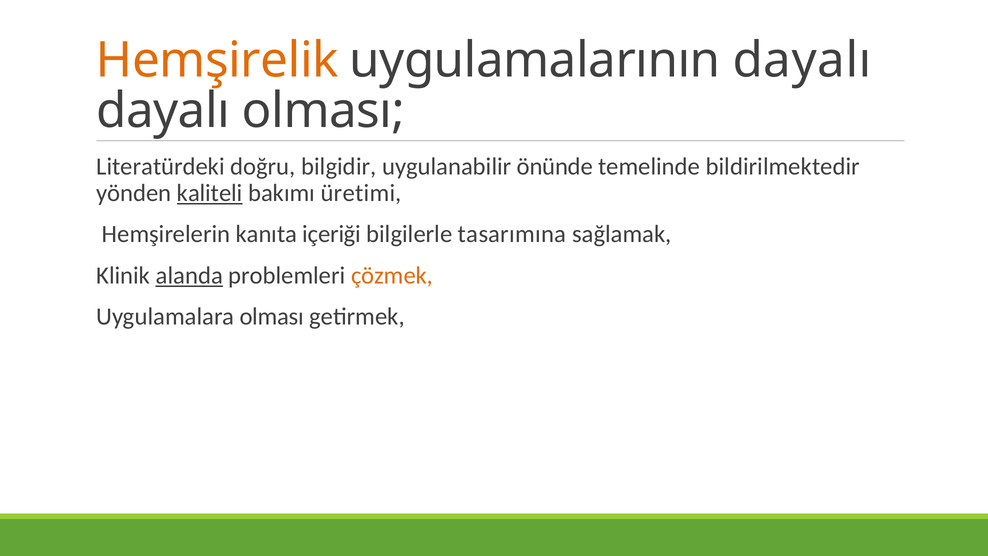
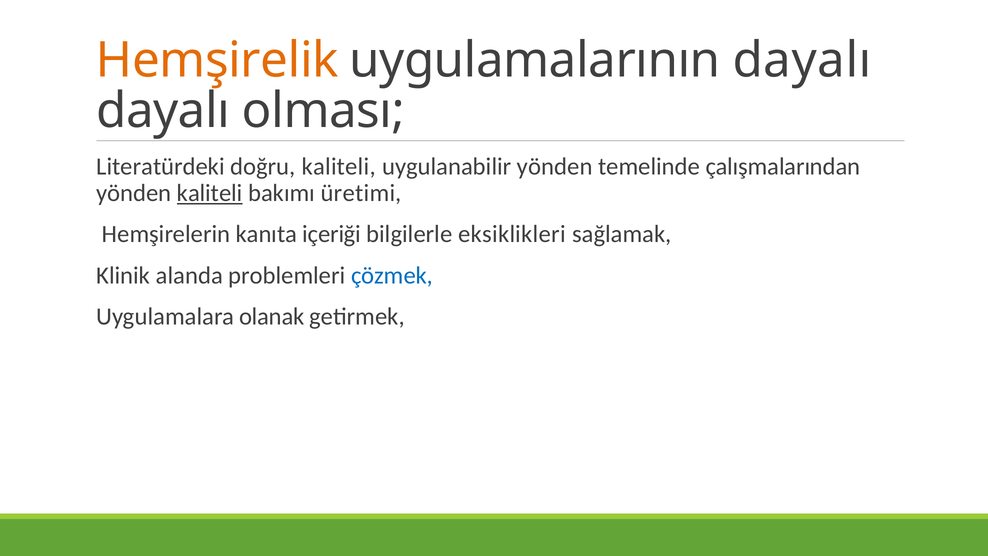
doğru bilgidir: bilgidir -> kaliteli
uygulanabilir önünde: önünde -> yönden
bildirilmektedir: bildirilmektedir -> çalışmalarından
tasarımına: tasarımına -> eksiklikleri
alanda underline: present -> none
çözmek colour: orange -> blue
Uygulamalara olması: olması -> olanak
